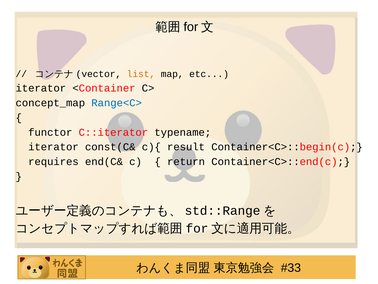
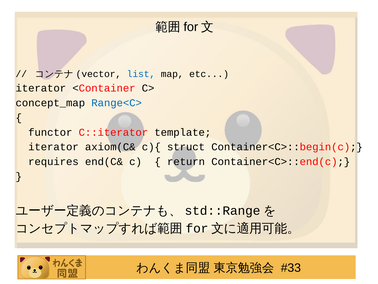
list colour: orange -> blue
typename: typename -> template
const(C&: const(C& -> axiom(C&
result: result -> struct
